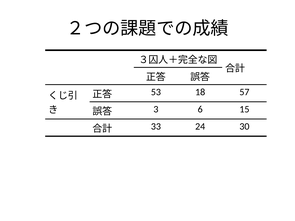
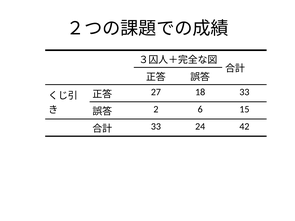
53: 53 -> 27
18 57: 57 -> 33
3: 3 -> 2
30: 30 -> 42
